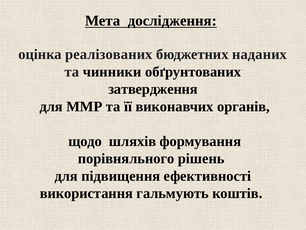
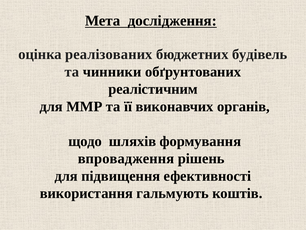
наданих: наданих -> будівель
затвердження: затвердження -> реалістичним
порівняльного: порівняльного -> впровадження
